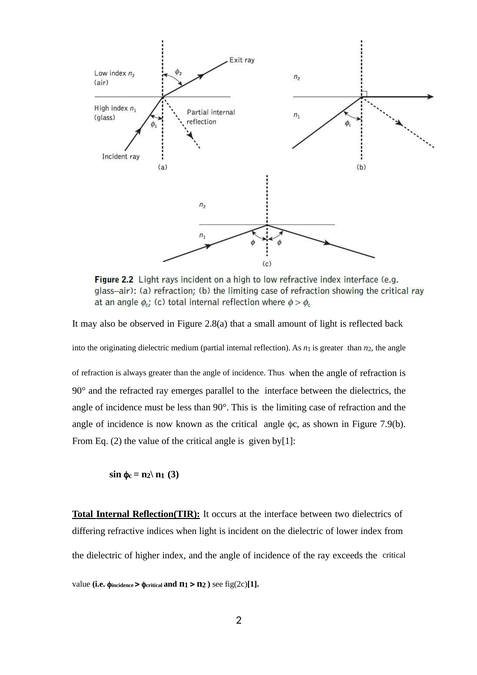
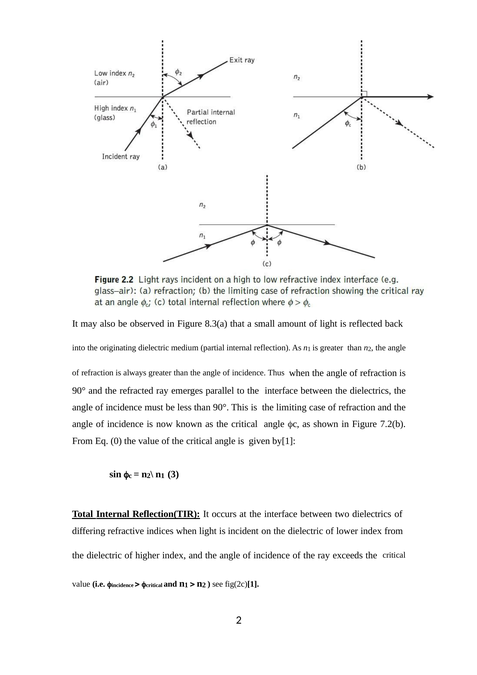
2.8(a: 2.8(a -> 8.3(a
7.9(b: 7.9(b -> 7.2(b
Eq 2: 2 -> 0
